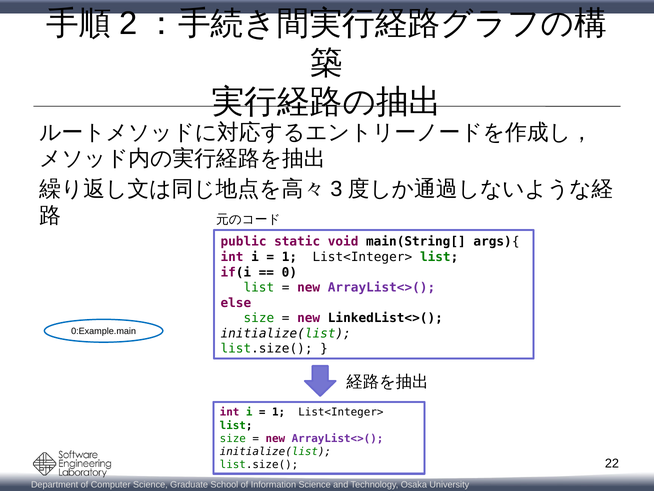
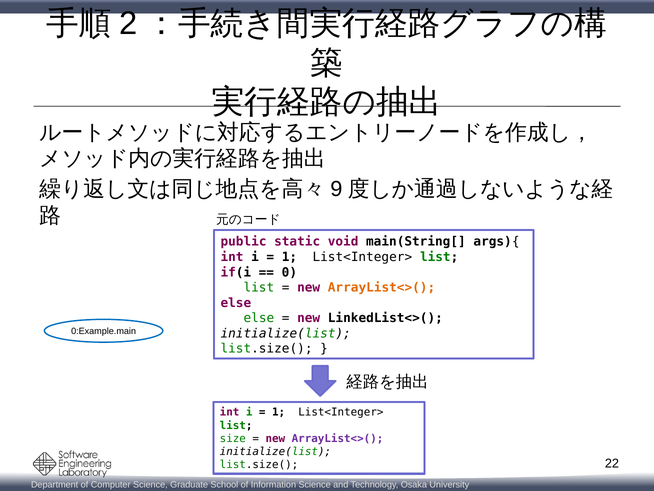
3: 3 -> 9
ArrayList<>( at (382, 287) colour: purple -> orange
size at (259, 318): size -> else
